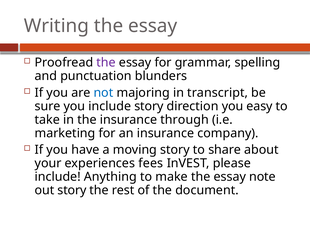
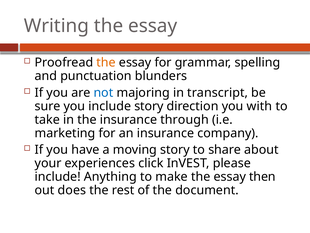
the at (106, 62) colour: purple -> orange
easy: easy -> with
fees: fees -> click
note: note -> then
out story: story -> does
